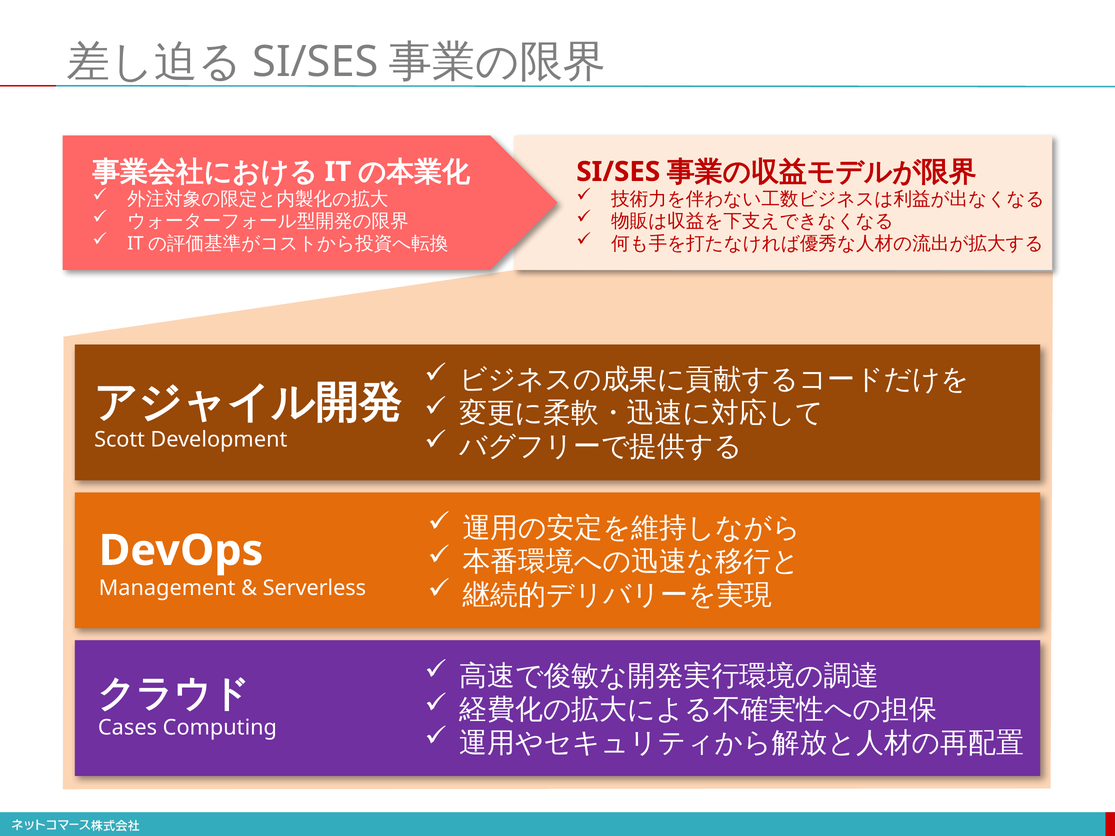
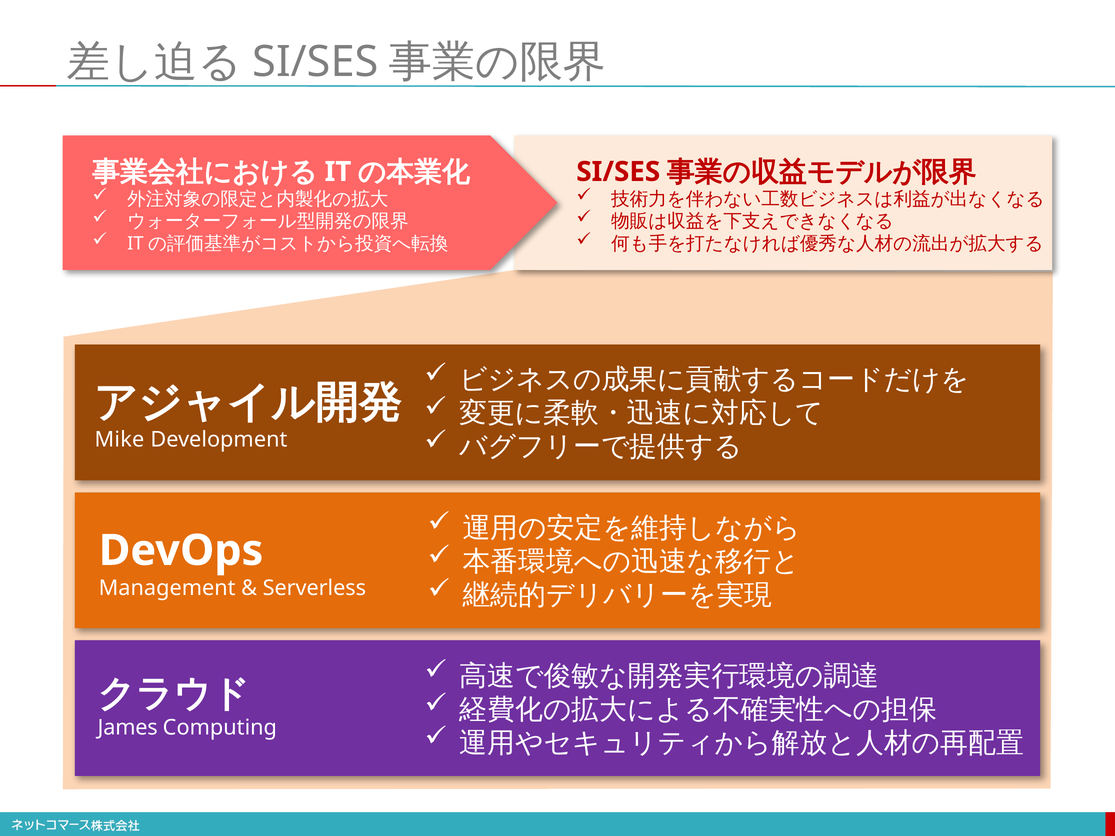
Scott: Scott -> Mike
Cases: Cases -> James
